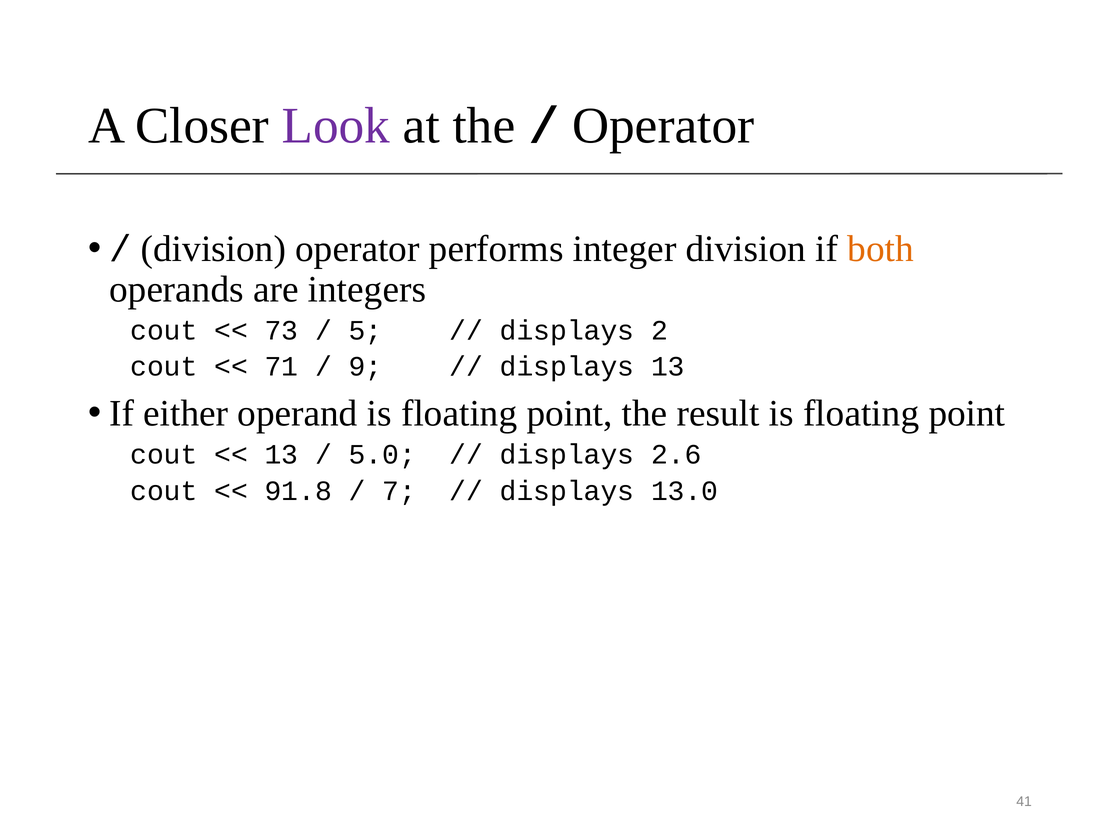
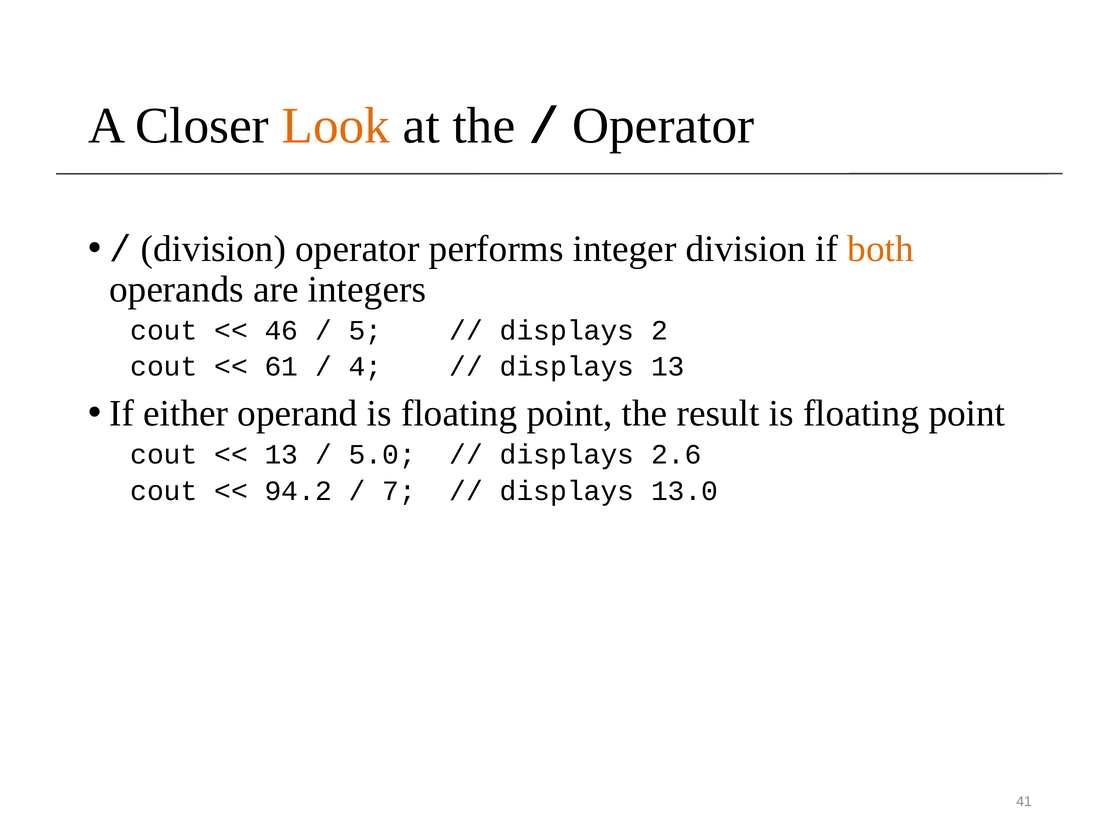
Look colour: purple -> orange
73: 73 -> 46
71: 71 -> 61
9: 9 -> 4
91.8: 91.8 -> 94.2
